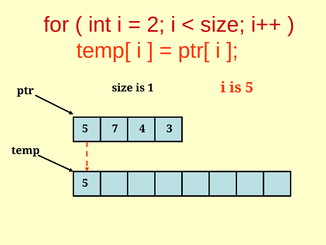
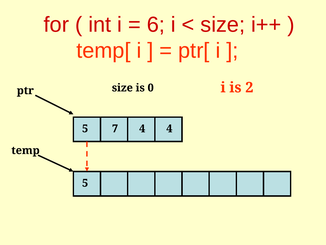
2: 2 -> 6
is 5: 5 -> 2
1: 1 -> 0
4 3: 3 -> 4
